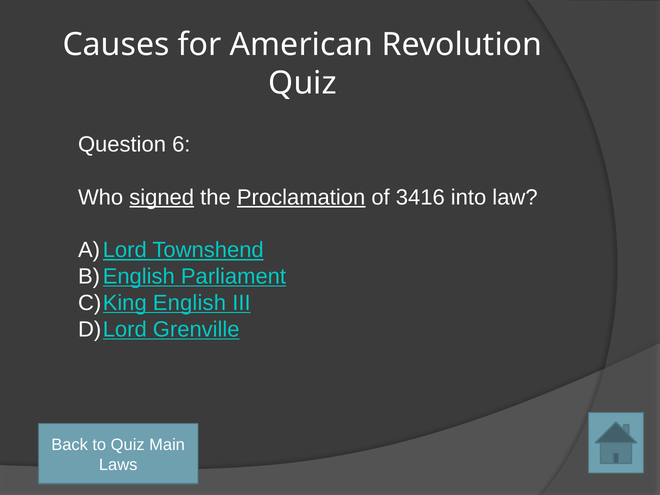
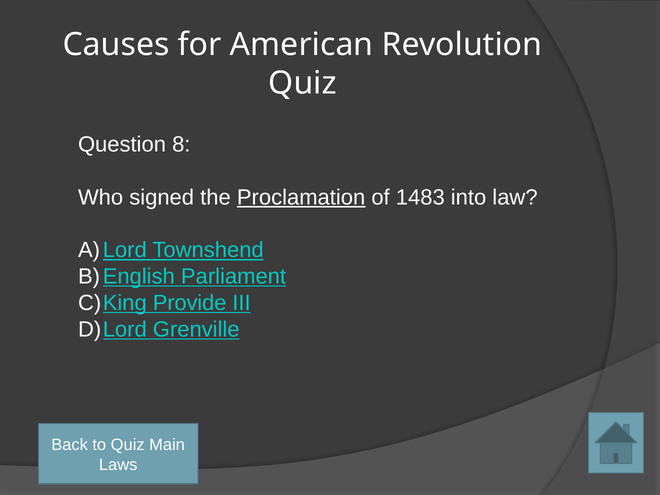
6: 6 -> 8
signed underline: present -> none
3416: 3416 -> 1483
English: English -> Provide
